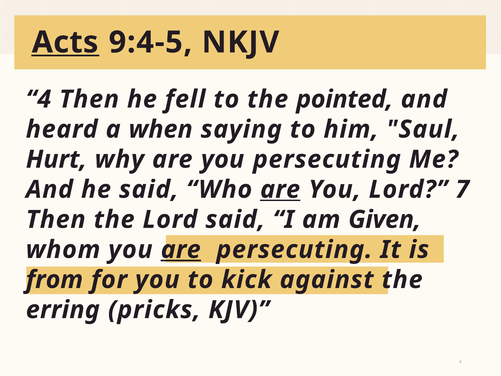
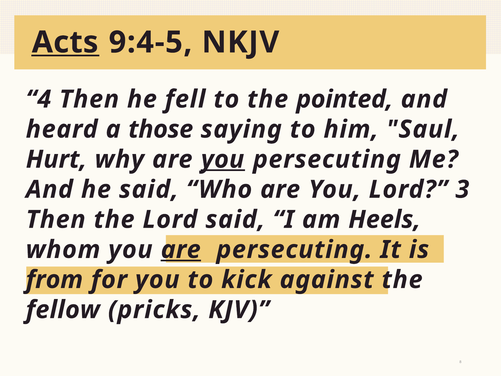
when: when -> those
you at (223, 159) underline: none -> present
are at (280, 189) underline: present -> none
7: 7 -> 3
Given: Given -> Heels
erring: erring -> fellow
